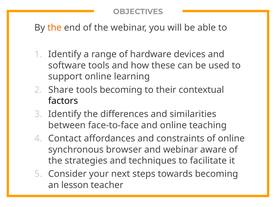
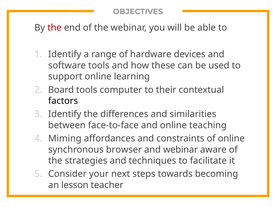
the at (55, 28) colour: orange -> red
Share: Share -> Board
tools becoming: becoming -> computer
Contact: Contact -> Miming
